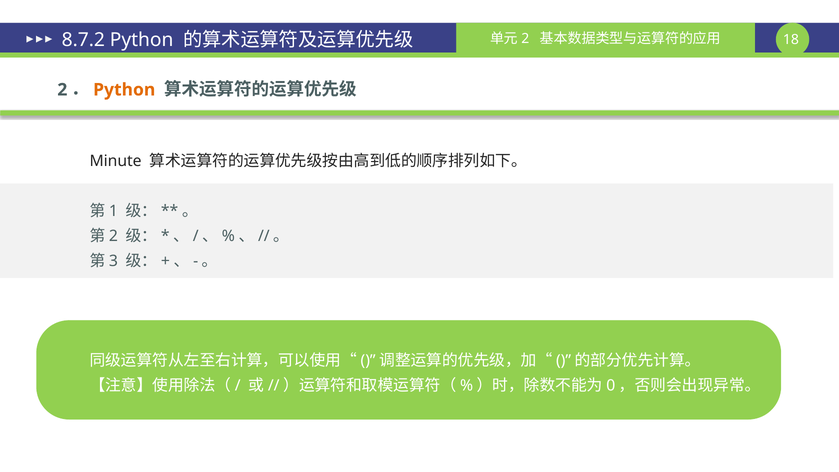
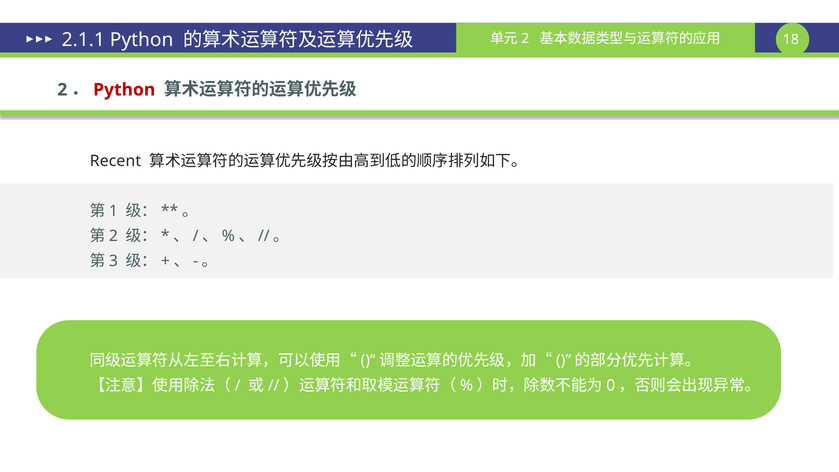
8.7.2: 8.7.2 -> 2.1.1
Python at (124, 90) colour: orange -> red
Minute: Minute -> Recent
